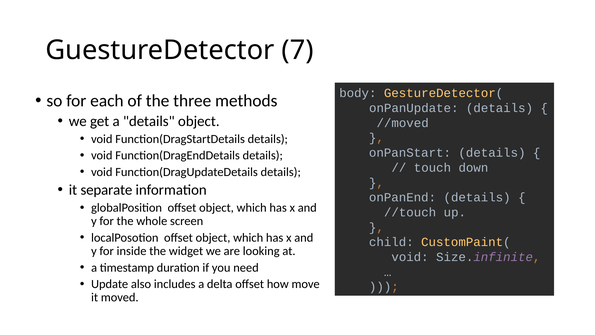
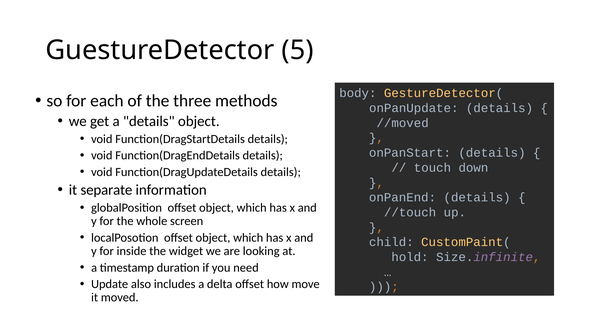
7: 7 -> 5
void at (410, 257): void -> hold
